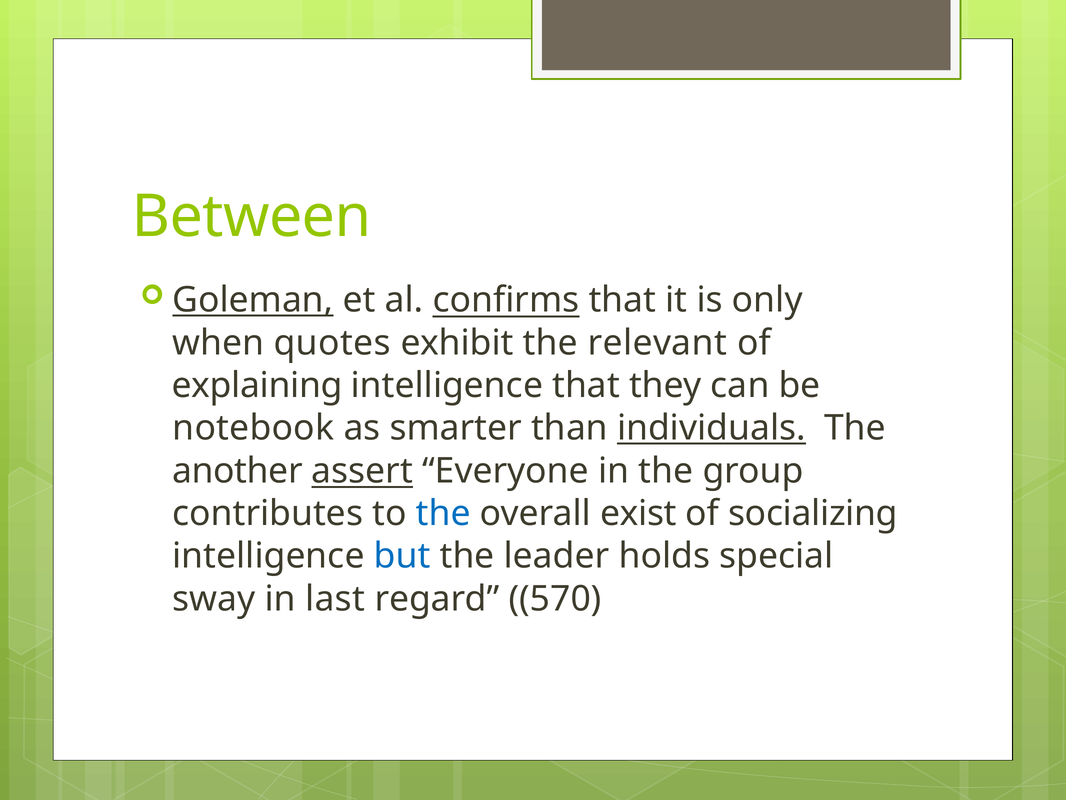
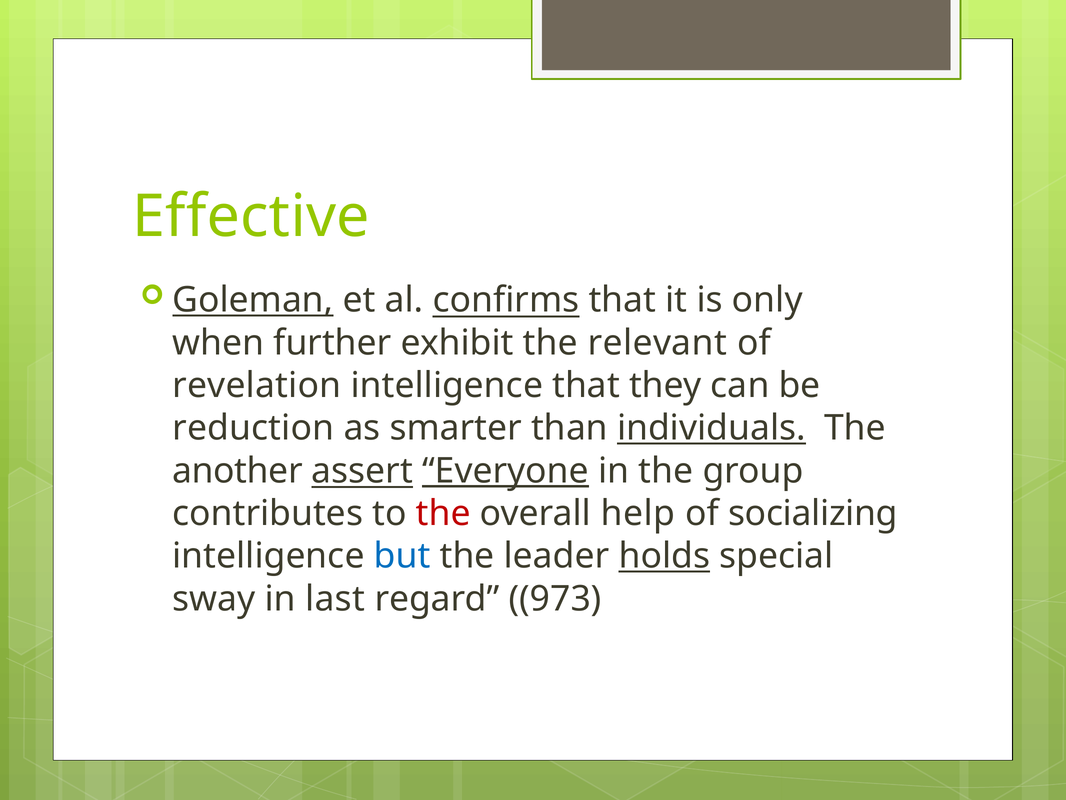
Between: Between -> Effective
quotes: quotes -> further
explaining: explaining -> revelation
notebook: notebook -> reduction
Everyone underline: none -> present
the at (443, 513) colour: blue -> red
exist: exist -> help
holds underline: none -> present
570: 570 -> 973
